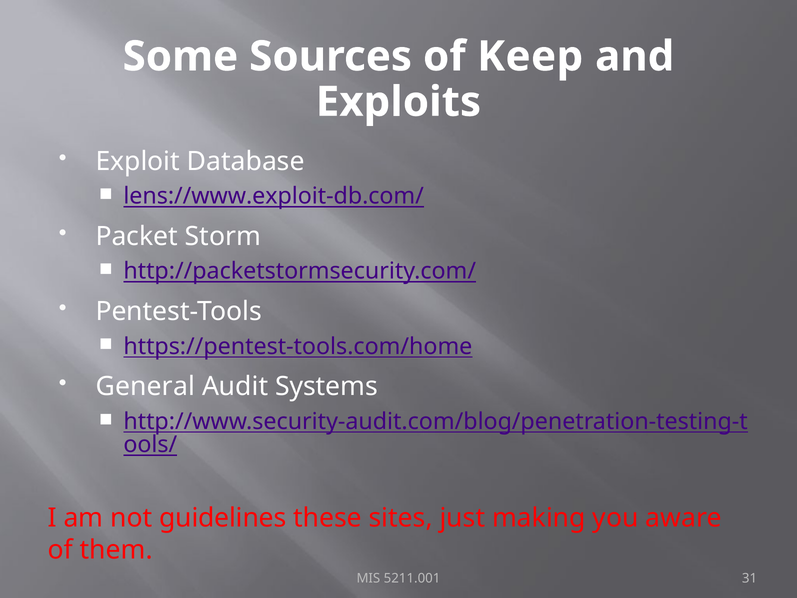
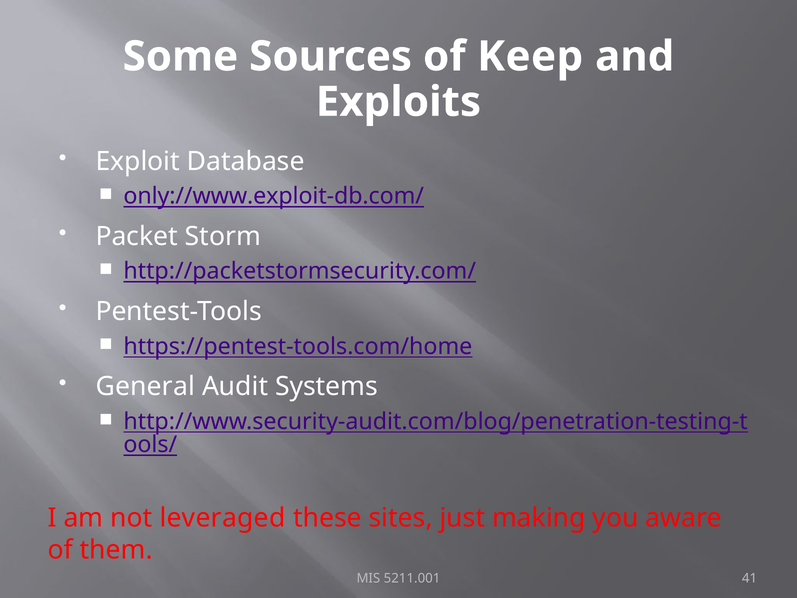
lens://www.exploit-db.com/: lens://www.exploit-db.com/ -> only://www.exploit-db.com/
guidelines: guidelines -> leveraged
31: 31 -> 41
